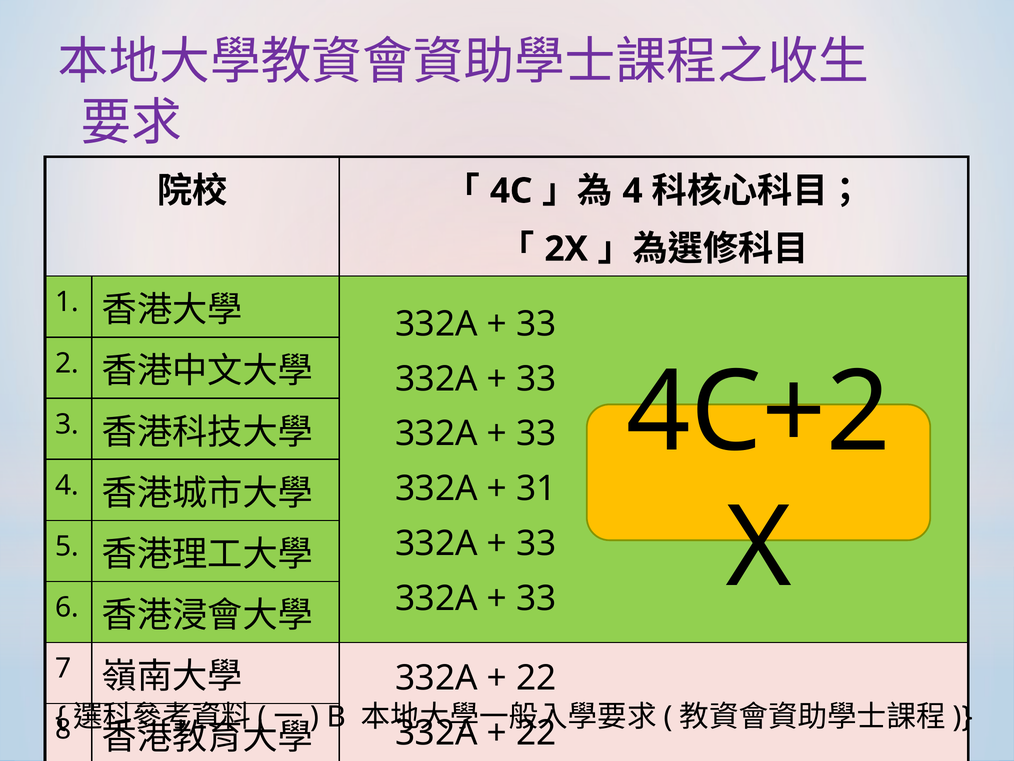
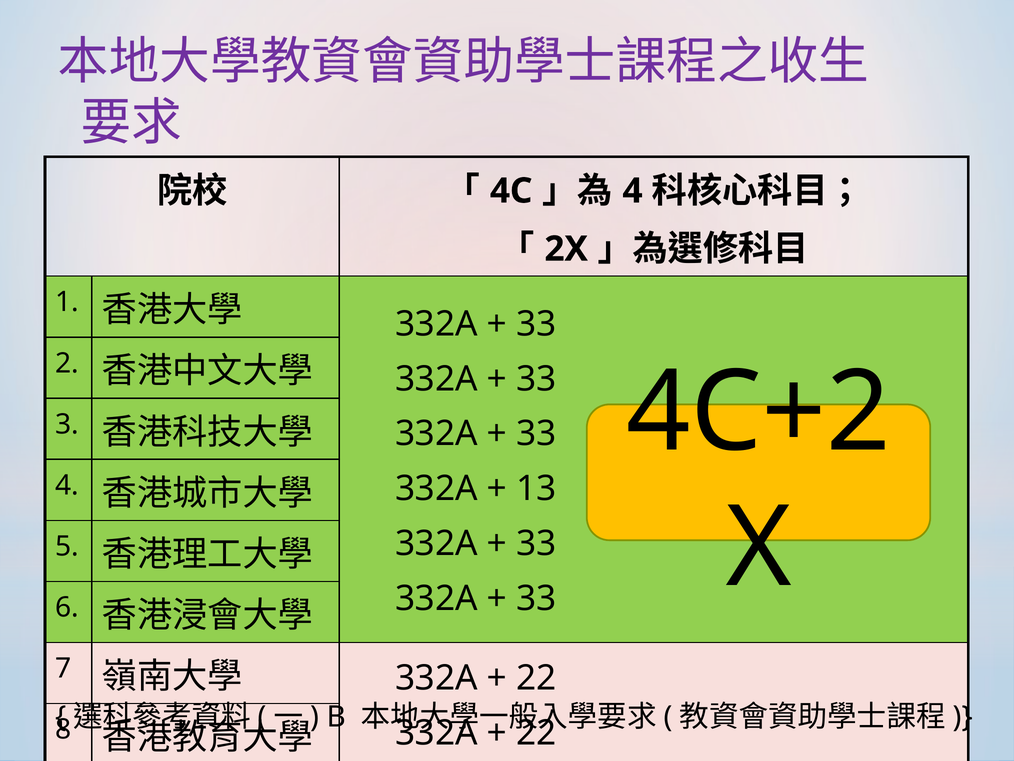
31: 31 -> 13
